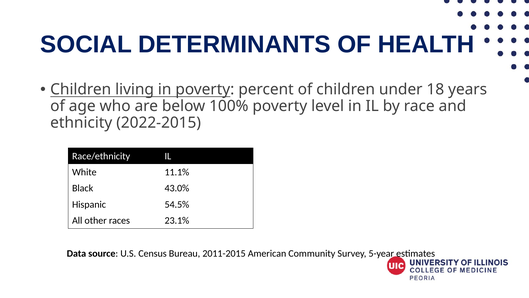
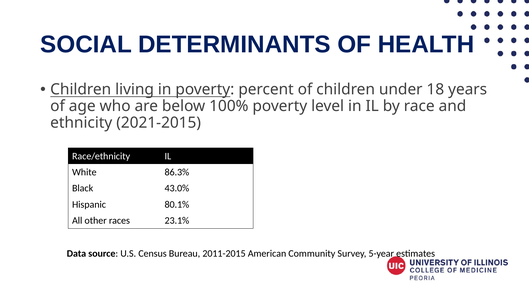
2022-2015: 2022-2015 -> 2021-2015
11.1%: 11.1% -> 86.3%
54.5%: 54.5% -> 80.1%
